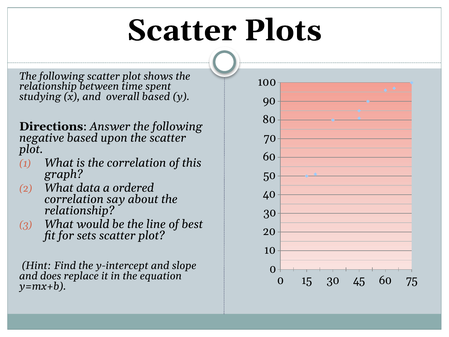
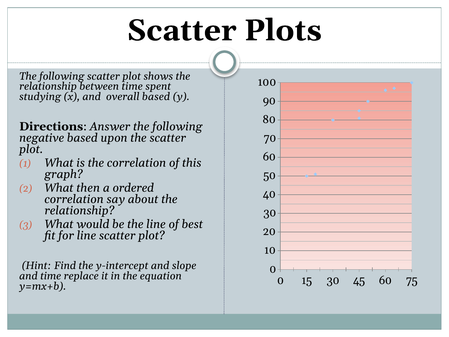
data: data -> then
for sets: sets -> line
and does: does -> time
